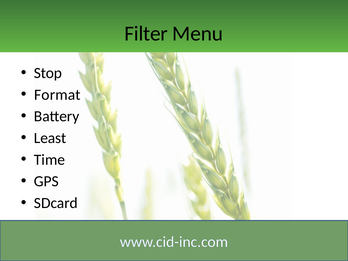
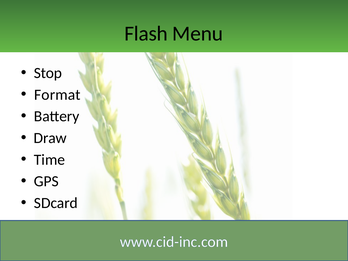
Filter: Filter -> Flash
Least: Least -> Draw
